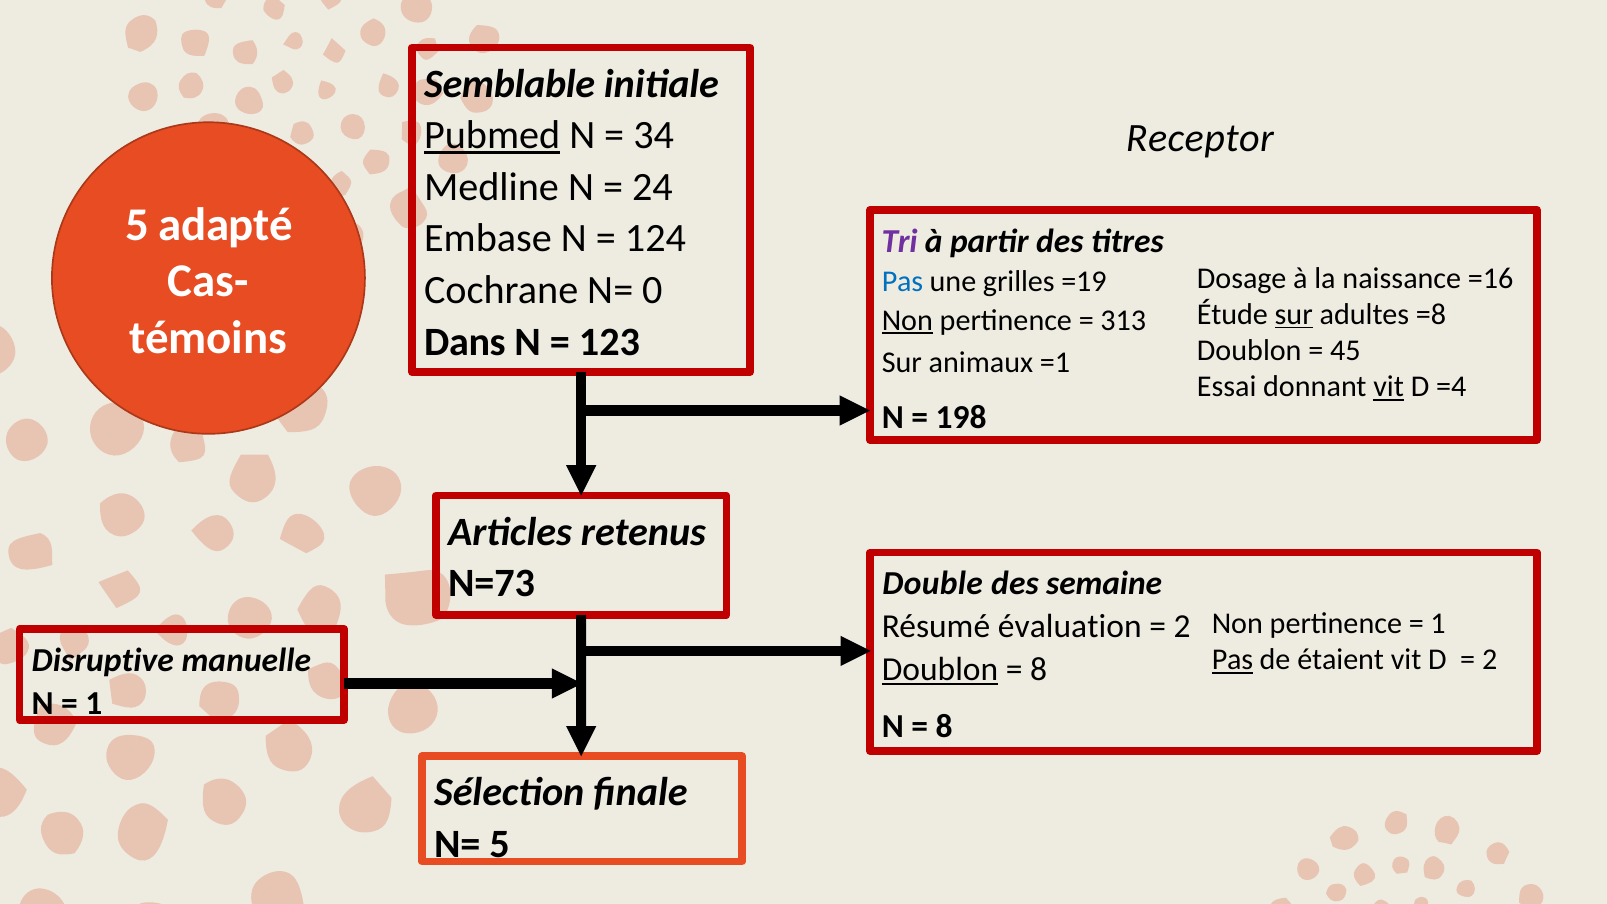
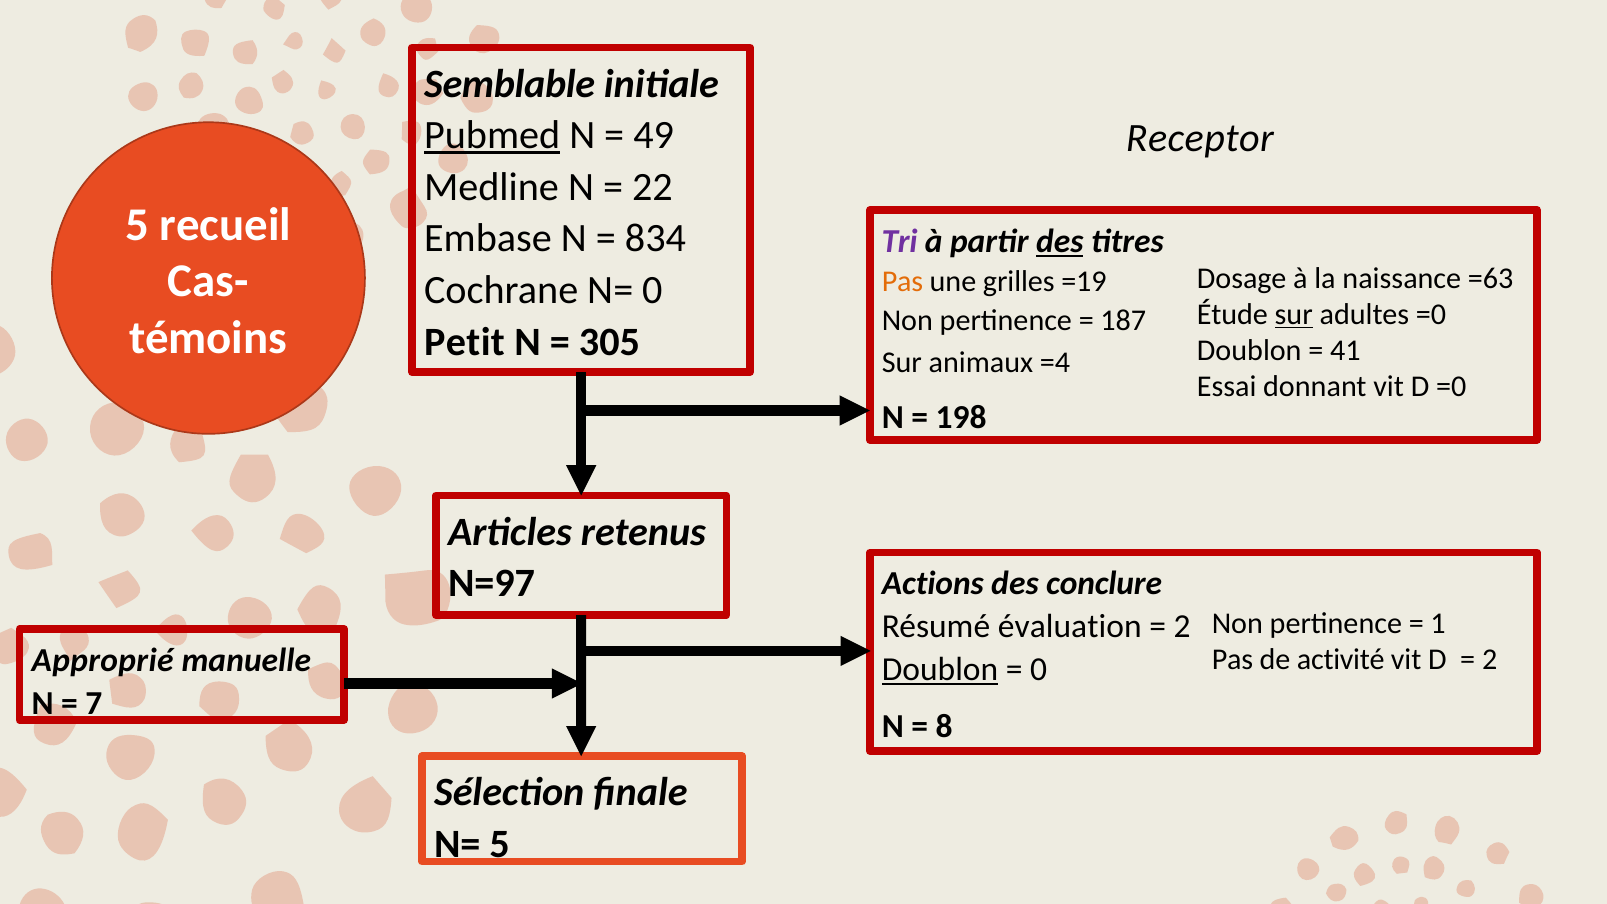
34: 34 -> 49
24: 24 -> 22
adapté: adapté -> recueil
124: 124 -> 834
des at (1060, 241) underline: none -> present
=16: =16 -> =63
Pas at (903, 282) colour: blue -> orange
adultes =8: =8 -> =0
Non at (907, 320) underline: present -> none
313: 313 -> 187
Dans: Dans -> Petit
123: 123 -> 305
45: 45 -> 41
=1: =1 -> =4
vit at (1389, 387) underline: present -> none
D =4: =4 -> =0
N=73: N=73 -> N=97
Double: Double -> Actions
semaine: semaine -> conclure
Disruptive: Disruptive -> Approprié
Pas at (1233, 660) underline: present -> none
étaient: étaient -> activité
8 at (1039, 670): 8 -> 0
1 at (94, 703): 1 -> 7
